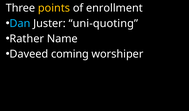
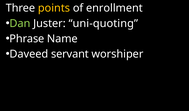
Dan colour: light blue -> light green
Rather: Rather -> Phrase
coming: coming -> servant
